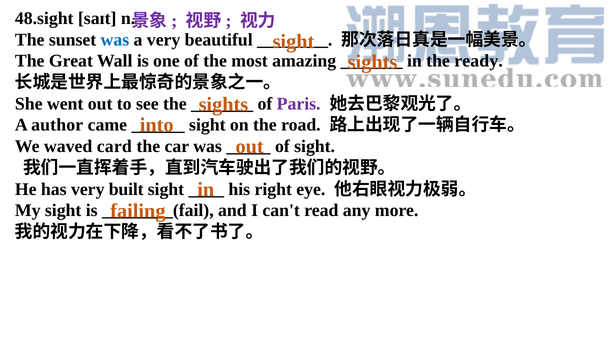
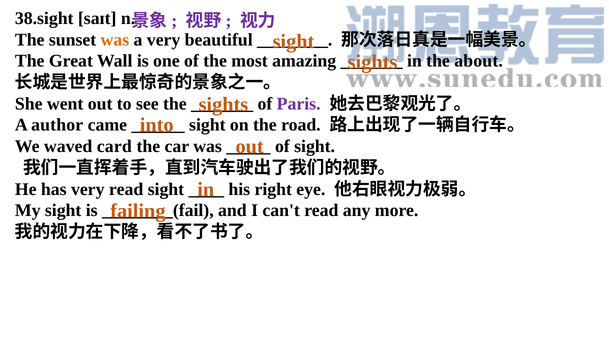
48.sight: 48.sight -> 38.sight
was at (115, 40) colour: blue -> orange
ready: ready -> about
very built: built -> read
